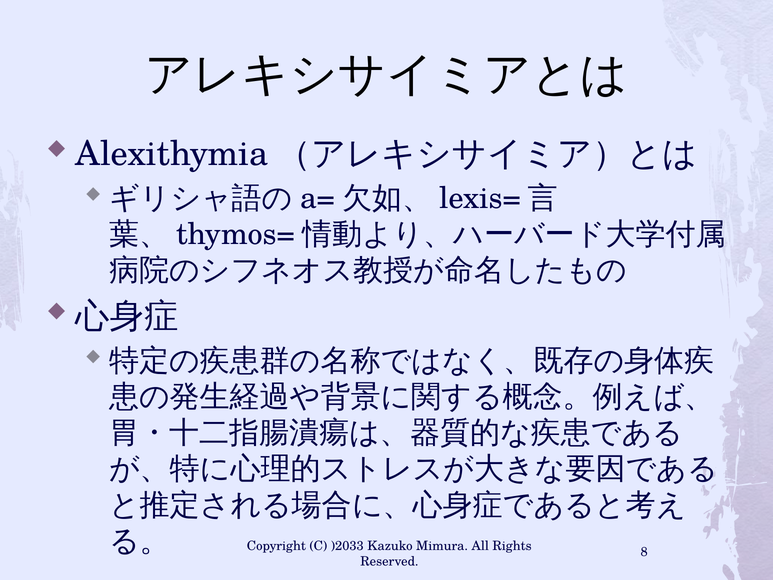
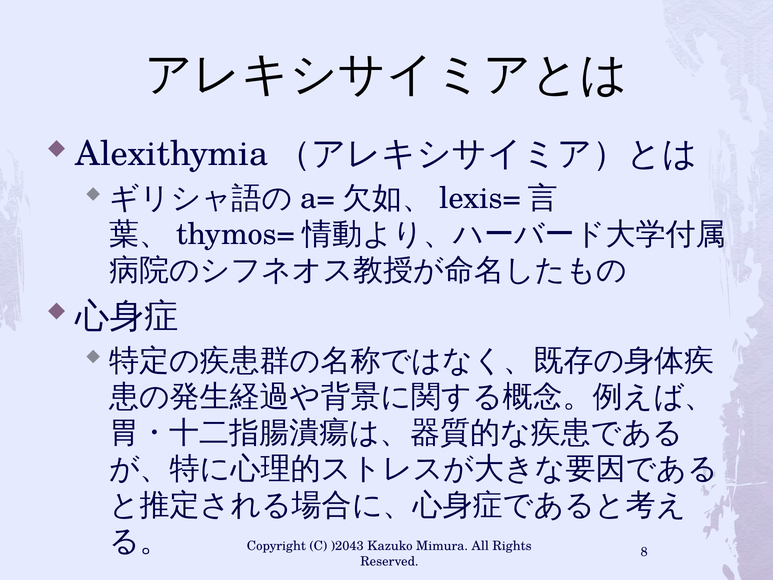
)2033: )2033 -> )2043
